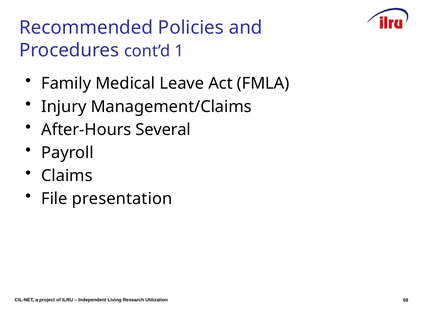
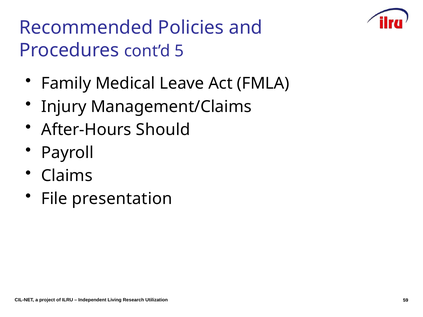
1: 1 -> 5
Several: Several -> Should
